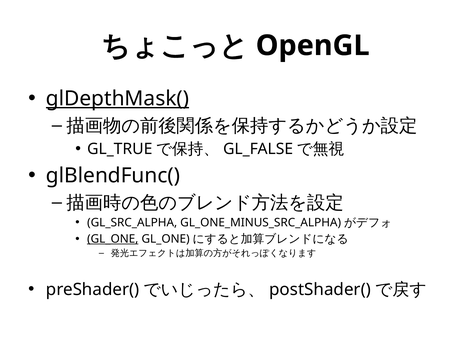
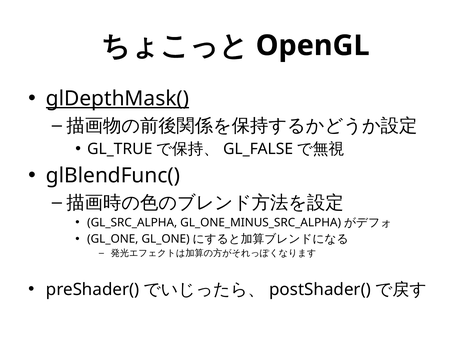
GL_ONE underline: present -> none
